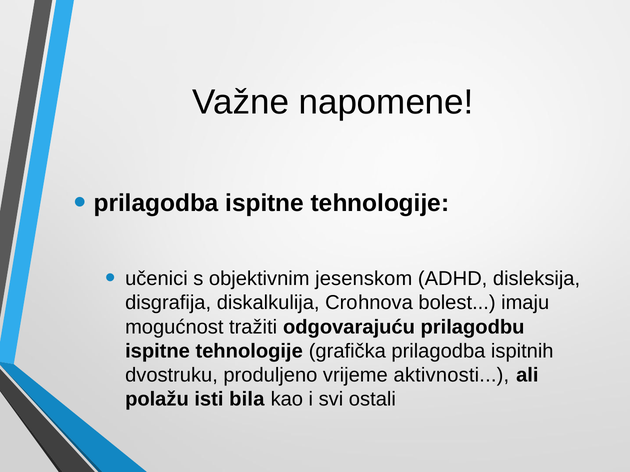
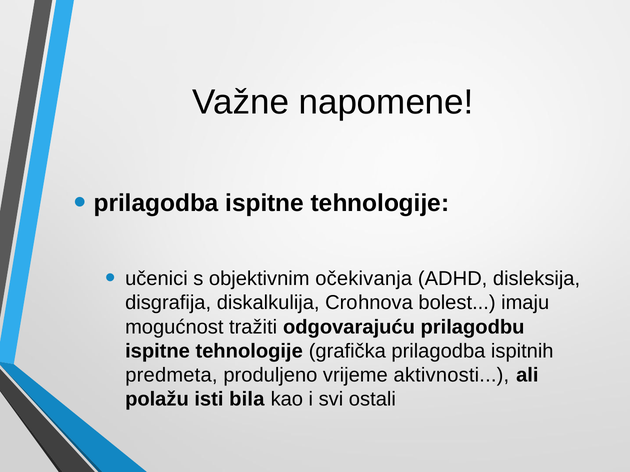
jesenskom: jesenskom -> očekivanja
dvostruku: dvostruku -> predmeta
